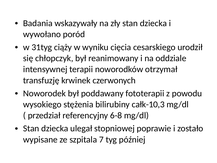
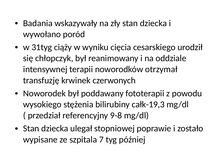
całk-10,3: całk-10,3 -> całk-19,3
6-8: 6-8 -> 9-8
